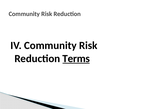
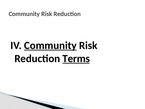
Community at (50, 45) underline: none -> present
